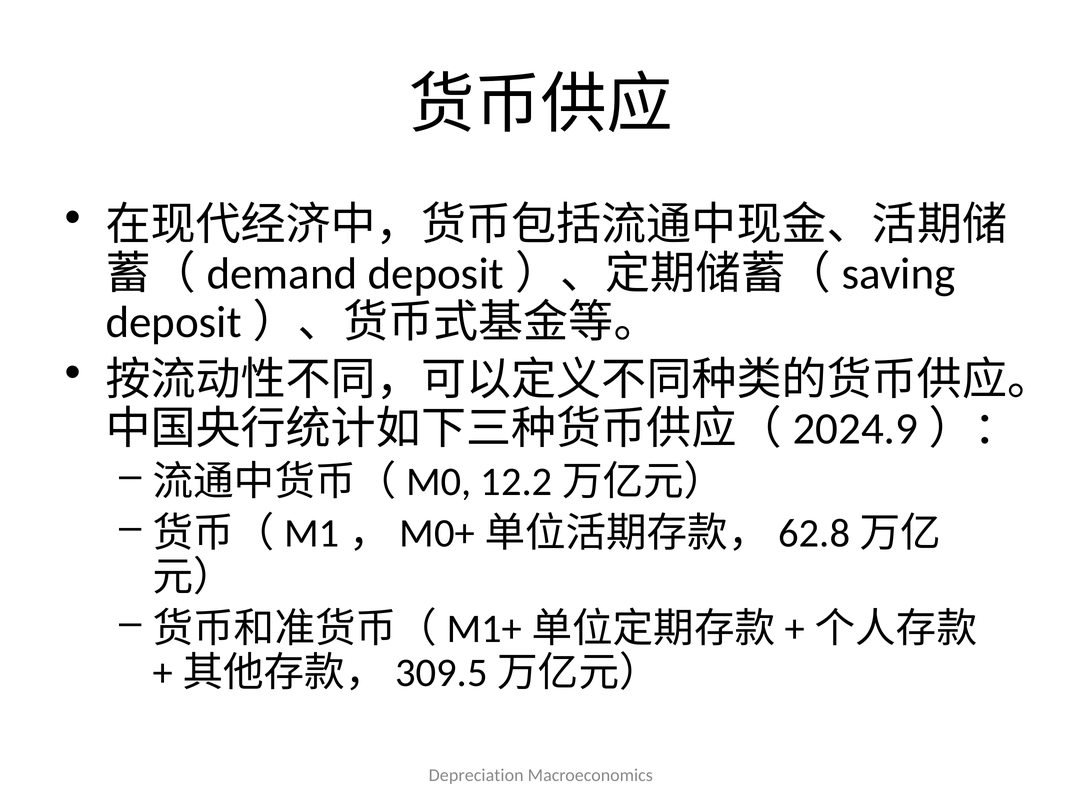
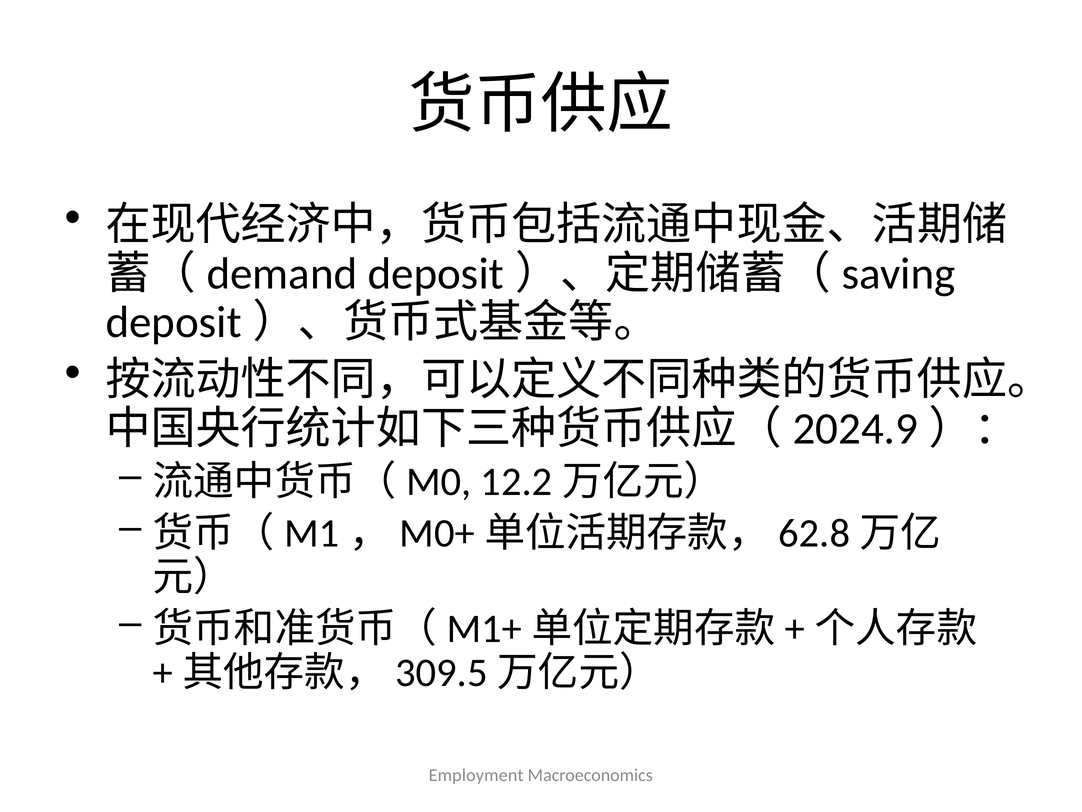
Depreciation: Depreciation -> Employment
